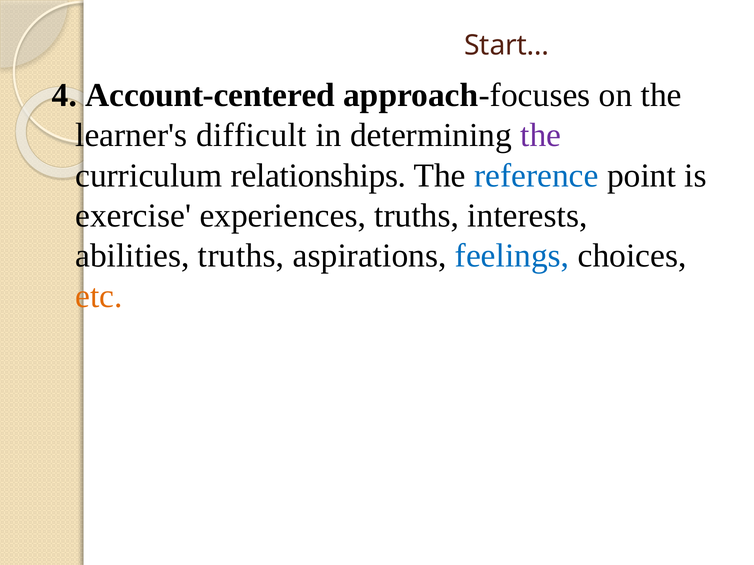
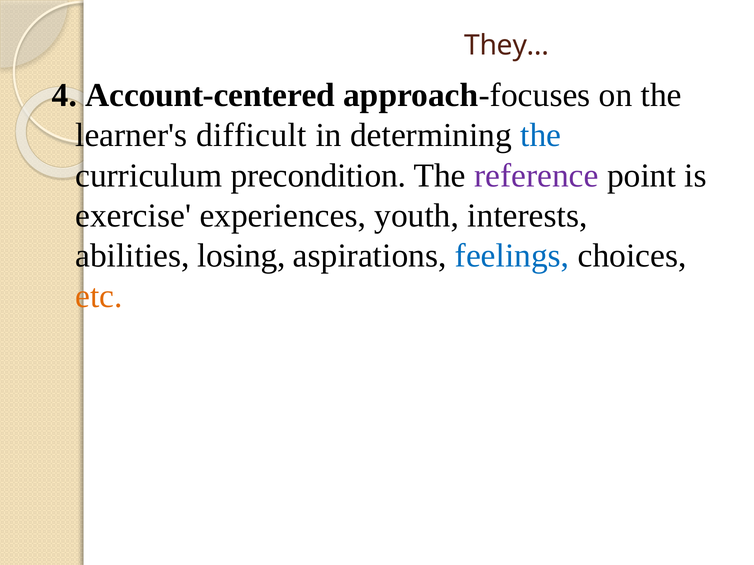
Start…: Start… -> They…
the at (541, 135) colour: purple -> blue
relationships: relationships -> precondition
reference colour: blue -> purple
experiences truths: truths -> youth
abilities truths: truths -> losing
